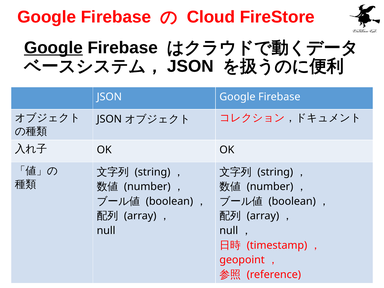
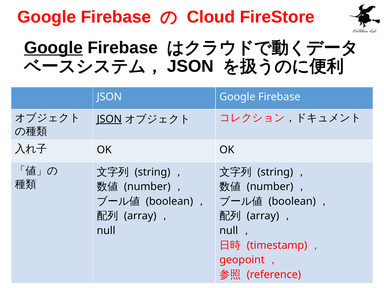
JSON at (109, 119) underline: none -> present
